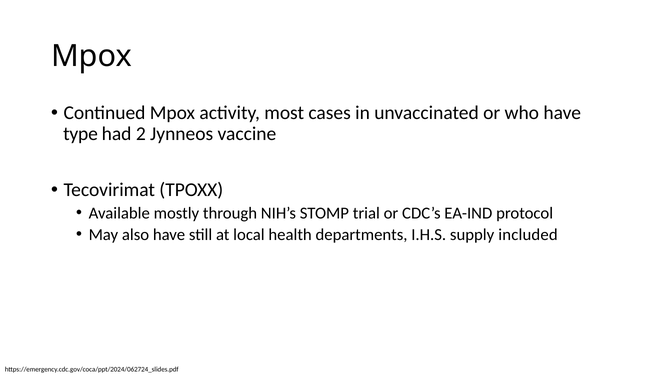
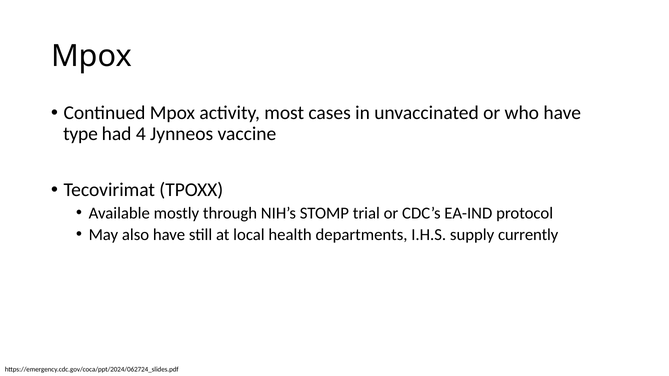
2: 2 -> 4
included: included -> currently
